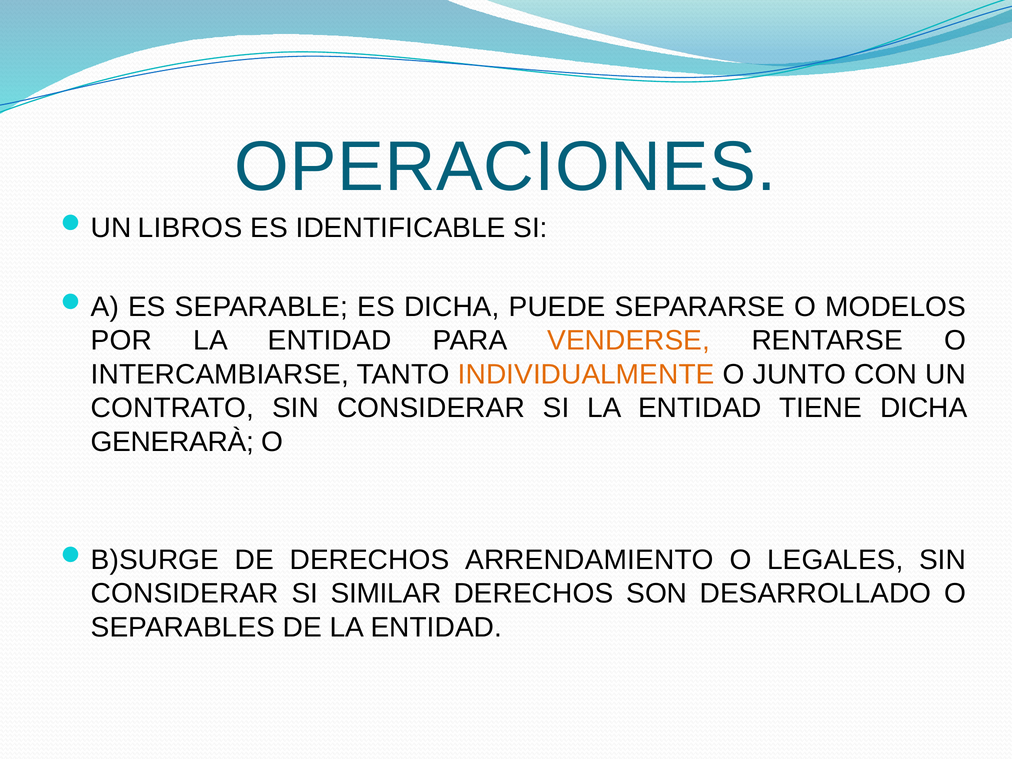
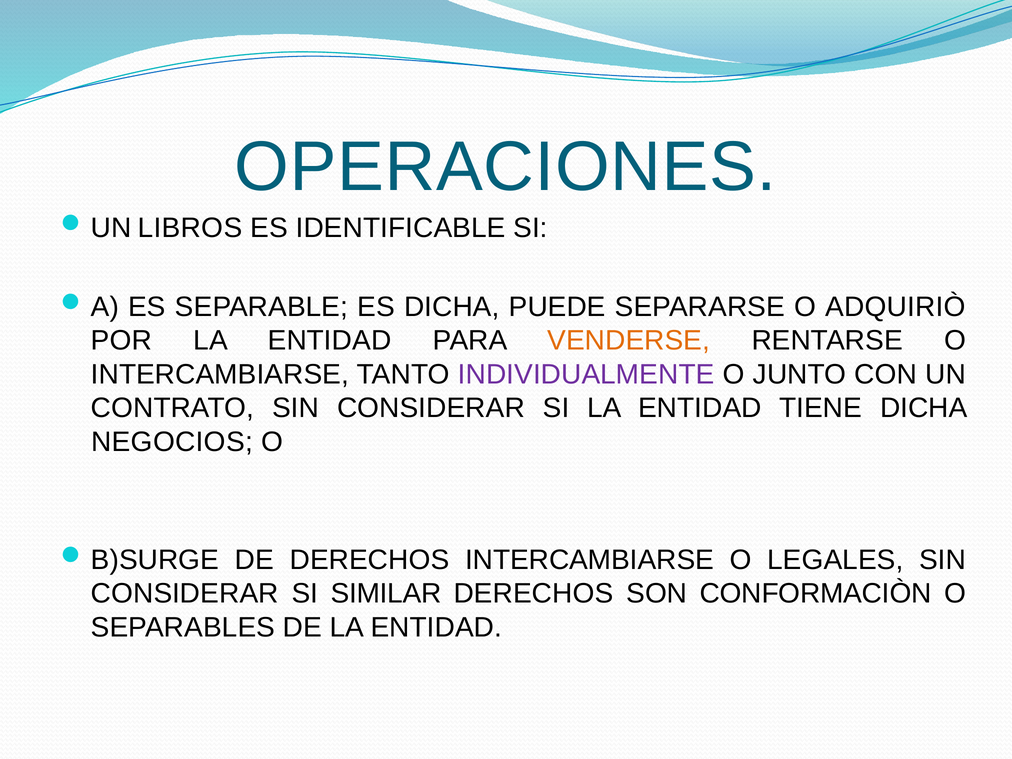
MODELOS: MODELOS -> ADQUIRIÒ
INDIVIDUALMENTE colour: orange -> purple
GENERARÀ: GENERARÀ -> NEGOCIOS
DERECHOS ARRENDAMIENTO: ARRENDAMIENTO -> INTERCAMBIARSE
DESARROLLADO: DESARROLLADO -> CONFORMACIÒN
